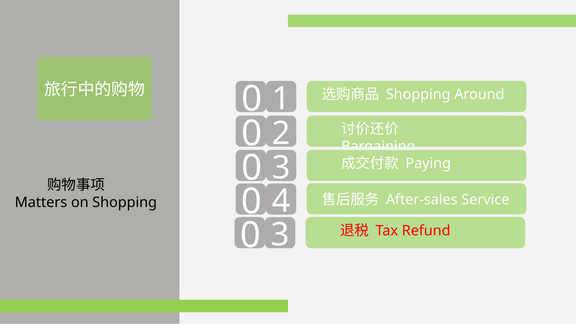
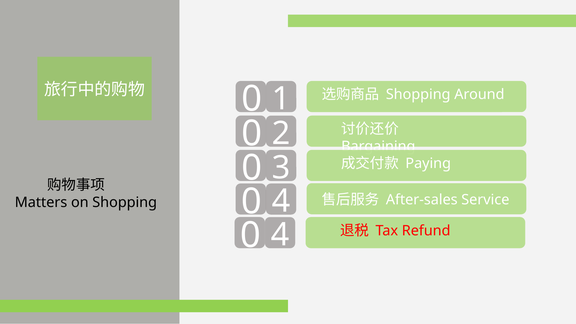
3 at (280, 235): 3 -> 4
